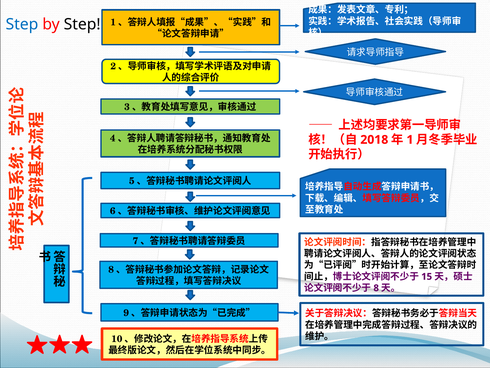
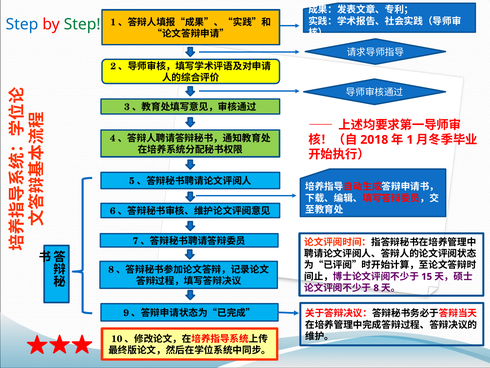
Step at (82, 24) colour: black -> green
